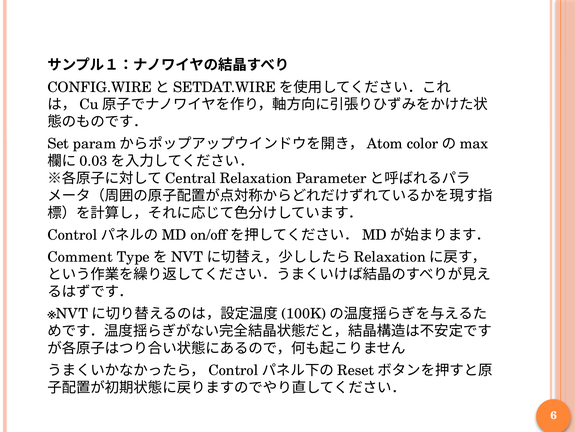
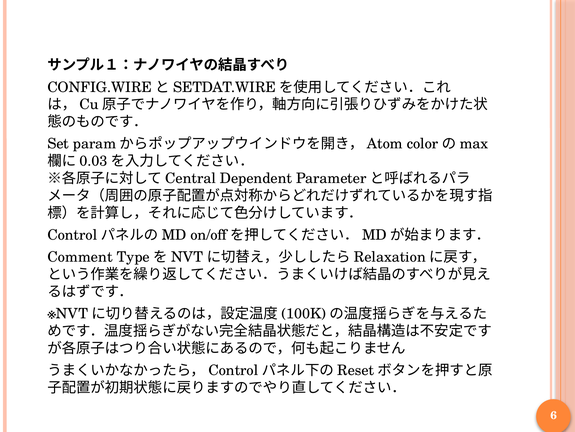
Relaxation: Relaxation -> Dependent
